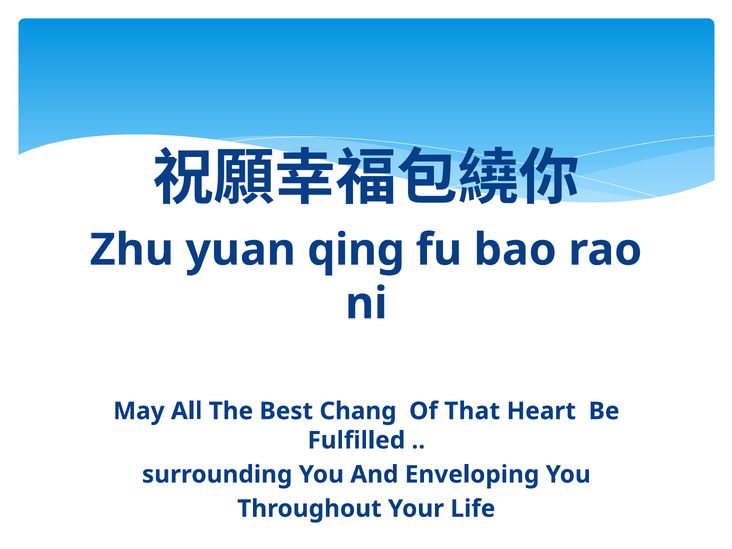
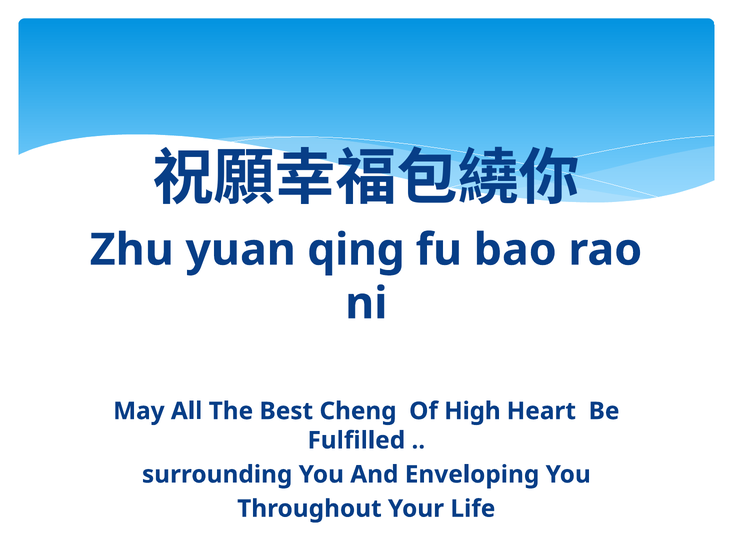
Chang: Chang -> Cheng
That: That -> High
